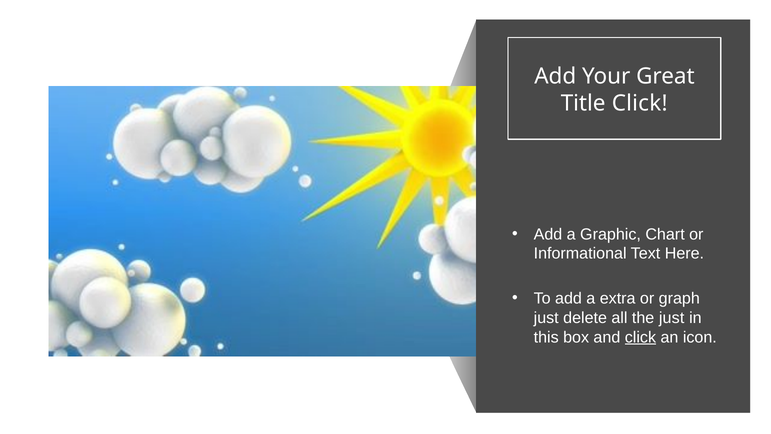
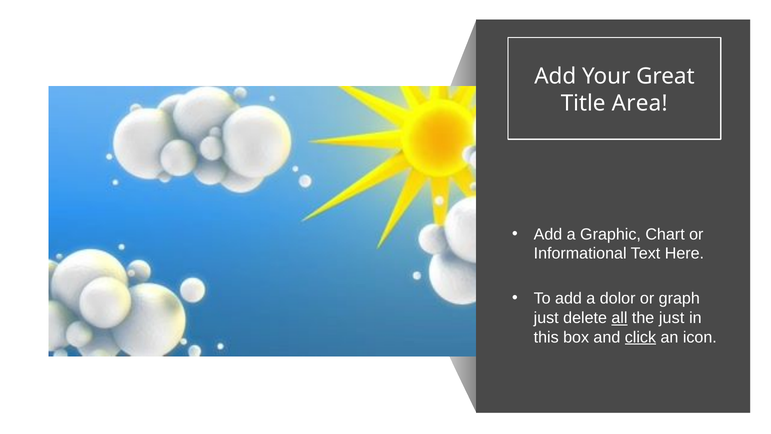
Title Click: Click -> Area
extra: extra -> dolor
all underline: none -> present
